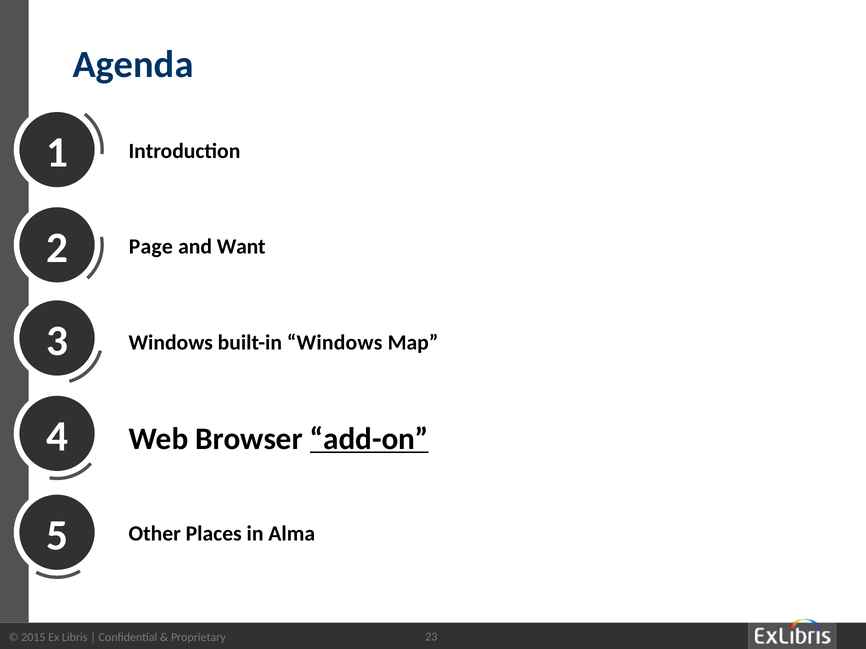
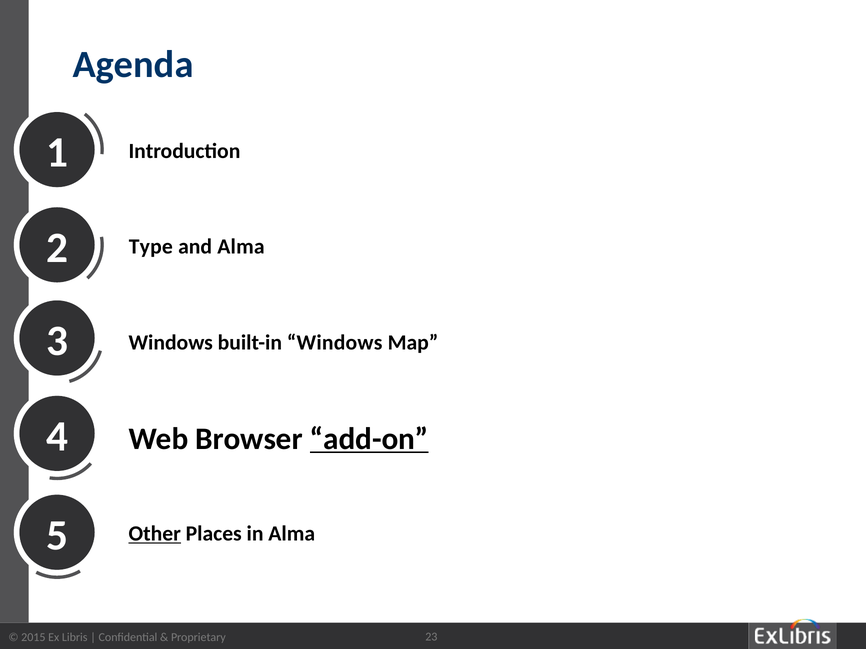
Page: Page -> Type
and Want: Want -> Alma
Other underline: none -> present
